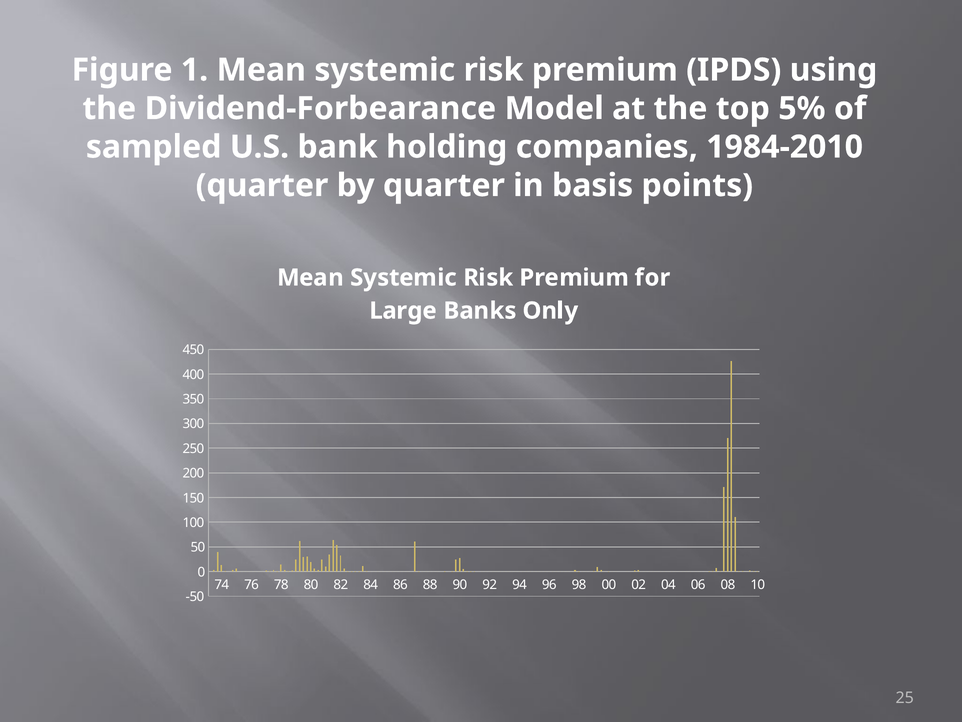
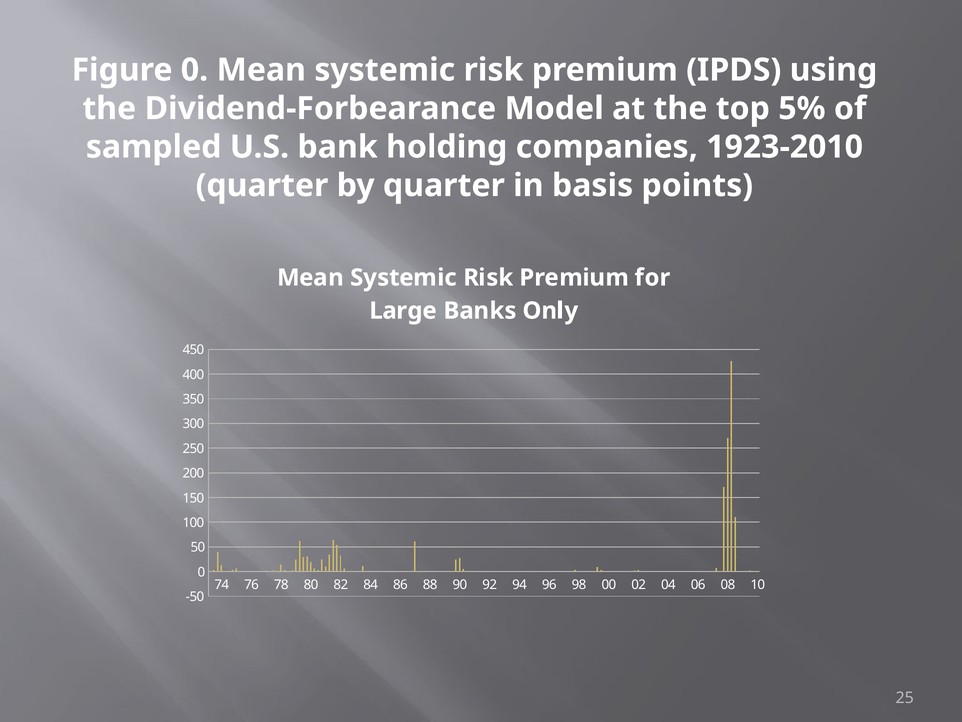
Figure 1: 1 -> 0
1984-2010: 1984-2010 -> 1923-2010
